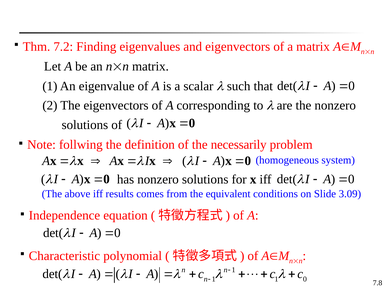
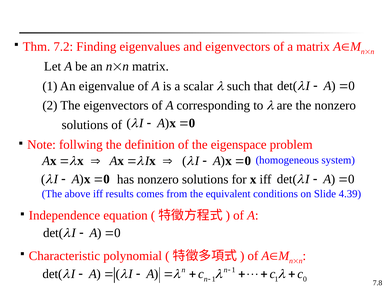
necessarily: necessarily -> eigenspace
3.09: 3.09 -> 4.39
